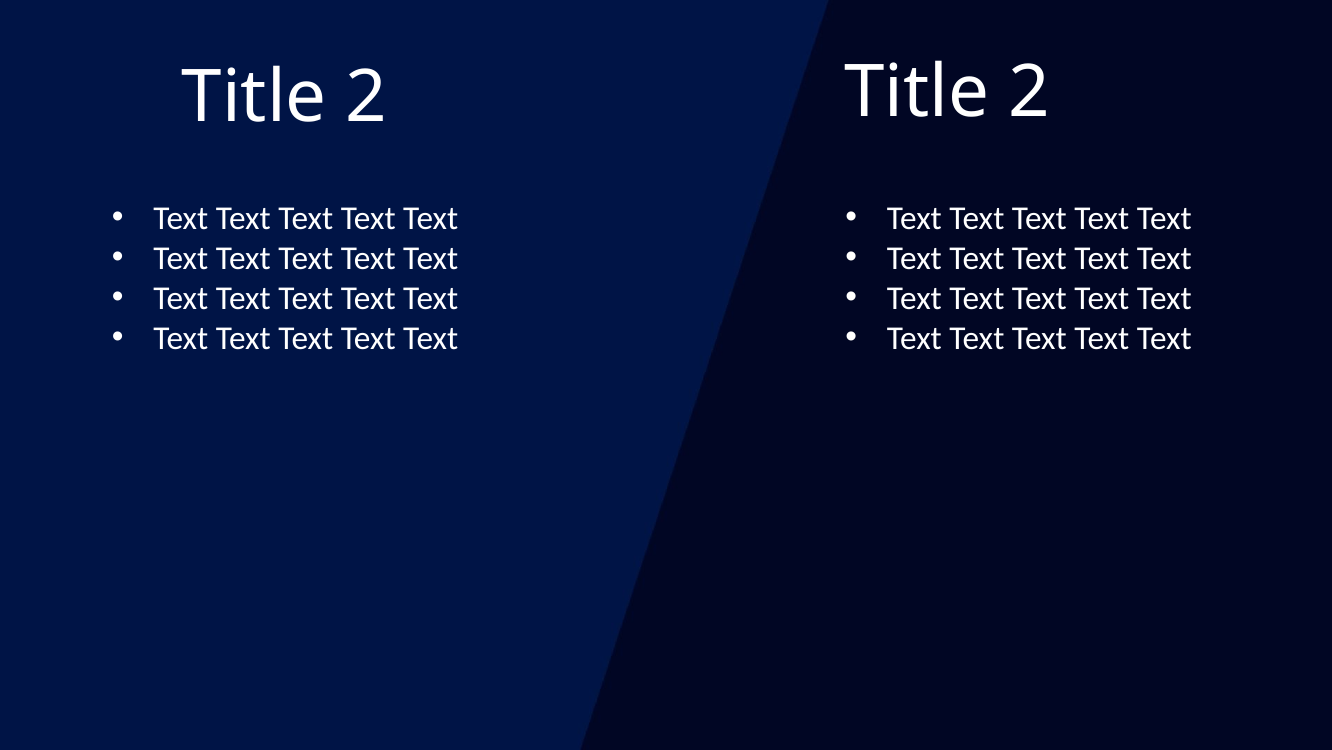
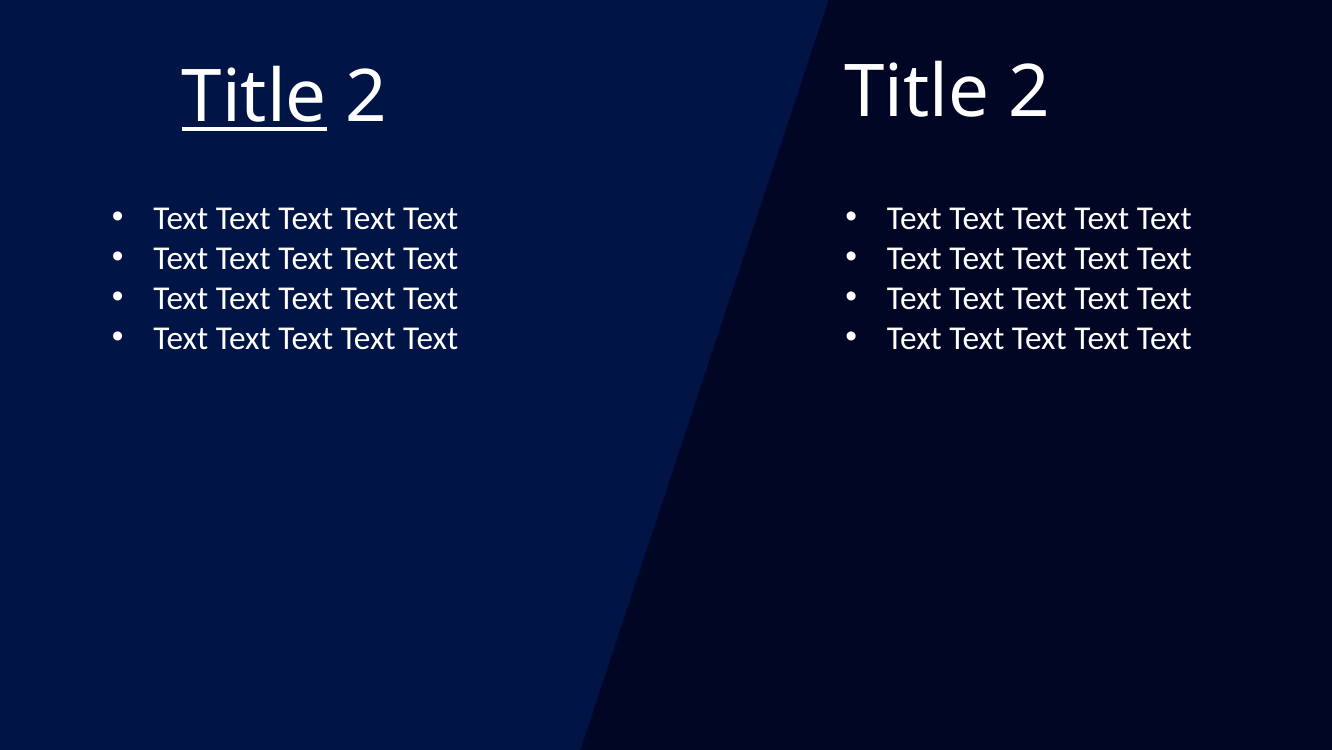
Title at (254, 98) underline: none -> present
